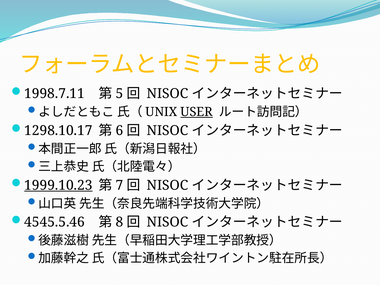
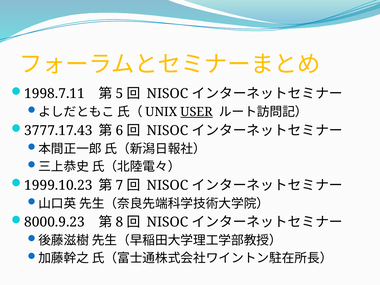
1298.10.17: 1298.10.17 -> 3777.17.43
1999.10.23 underline: present -> none
4545.5.46: 4545.5.46 -> 8000.9.23
